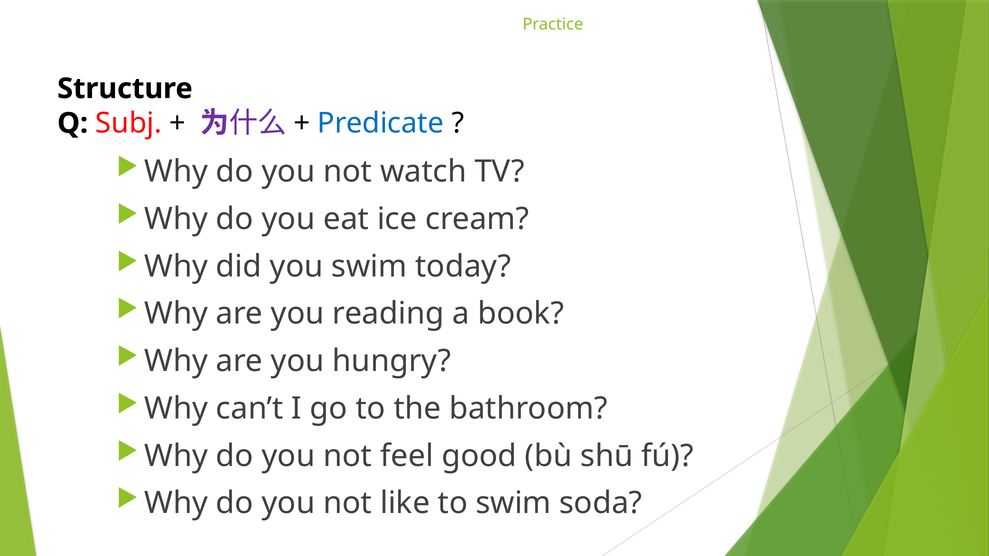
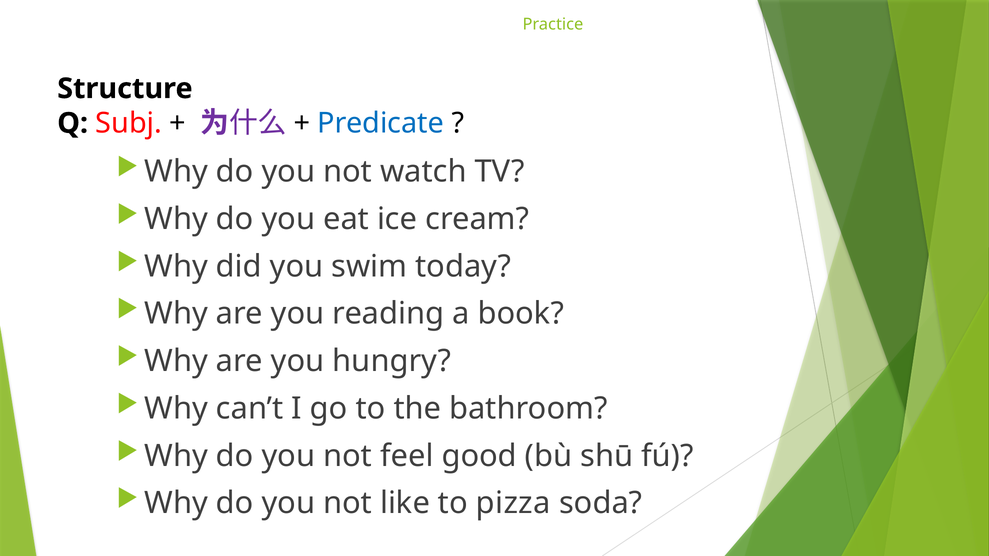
to swim: swim -> pizza
